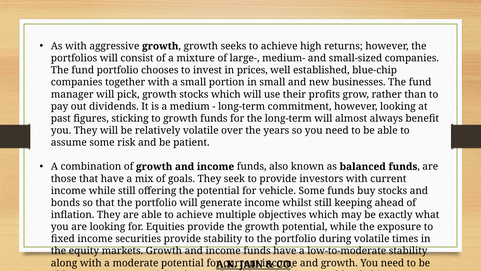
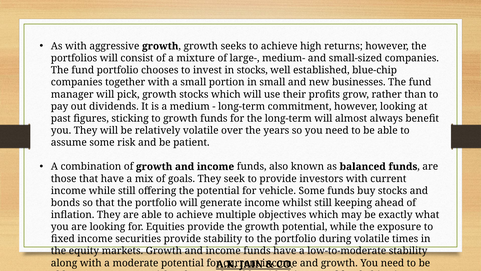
in prices: prices -> stocks
